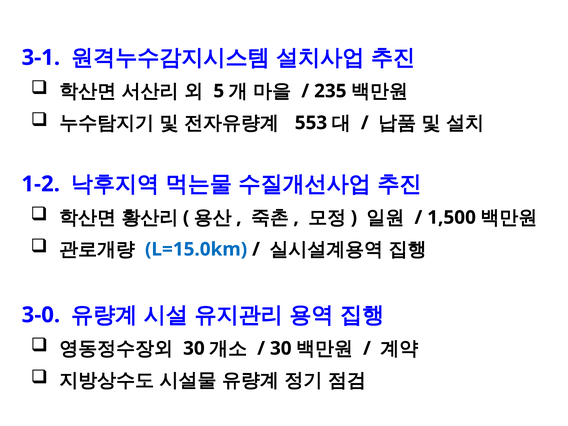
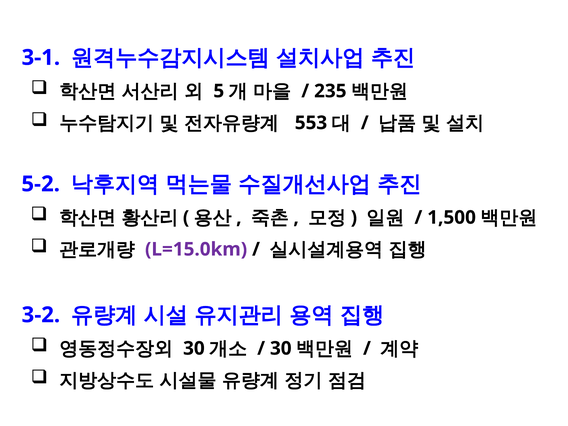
1-2: 1-2 -> 5-2
L=15.0km colour: blue -> purple
3-0: 3-0 -> 3-2
